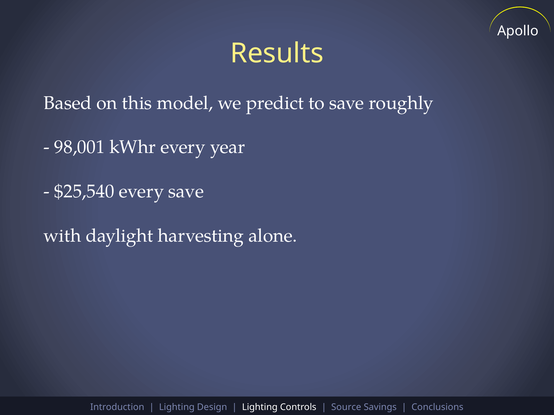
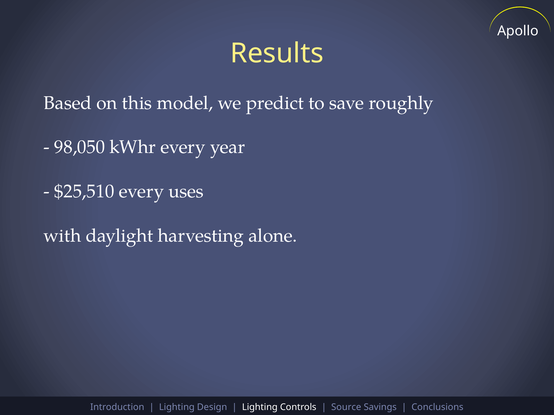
98,001: 98,001 -> 98,050
$25,540: $25,540 -> $25,510
every save: save -> uses
